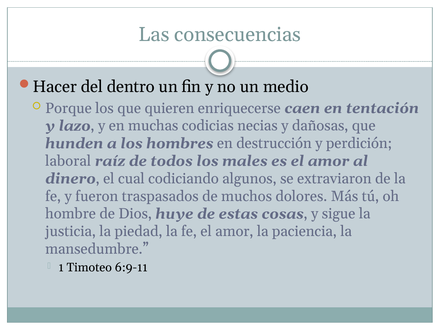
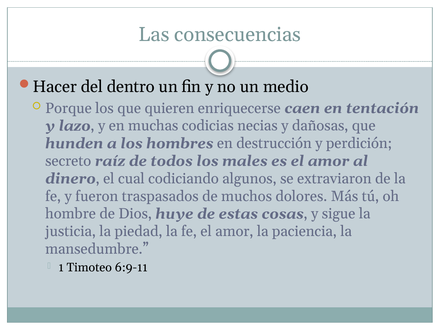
laboral: laboral -> secreto
